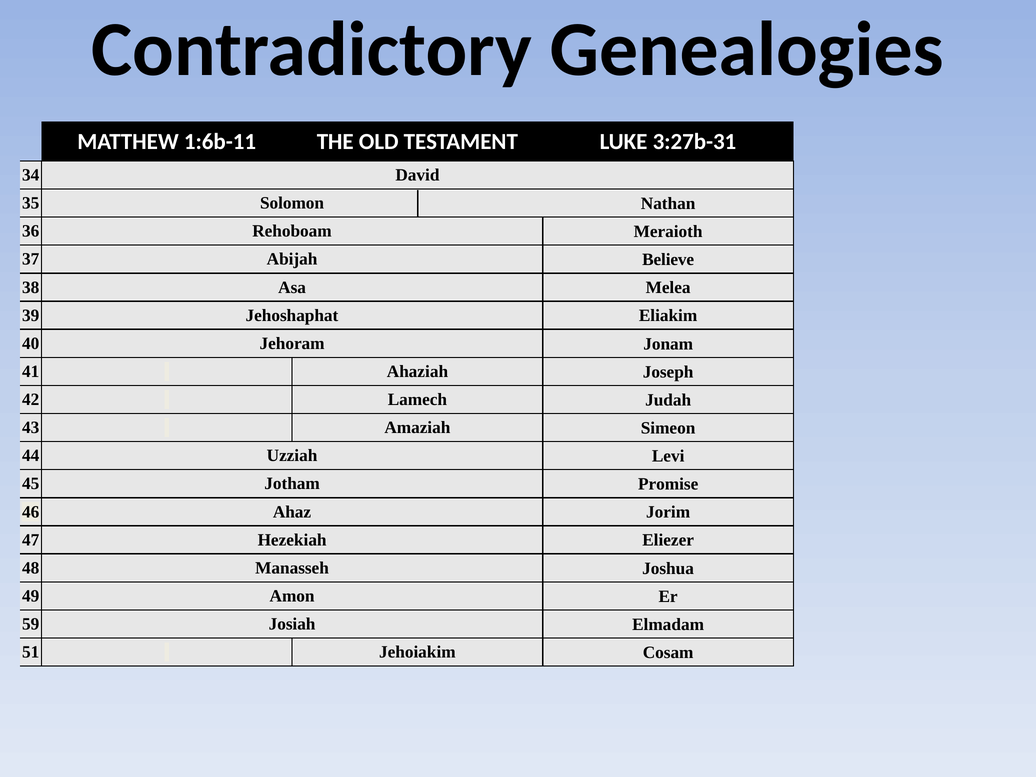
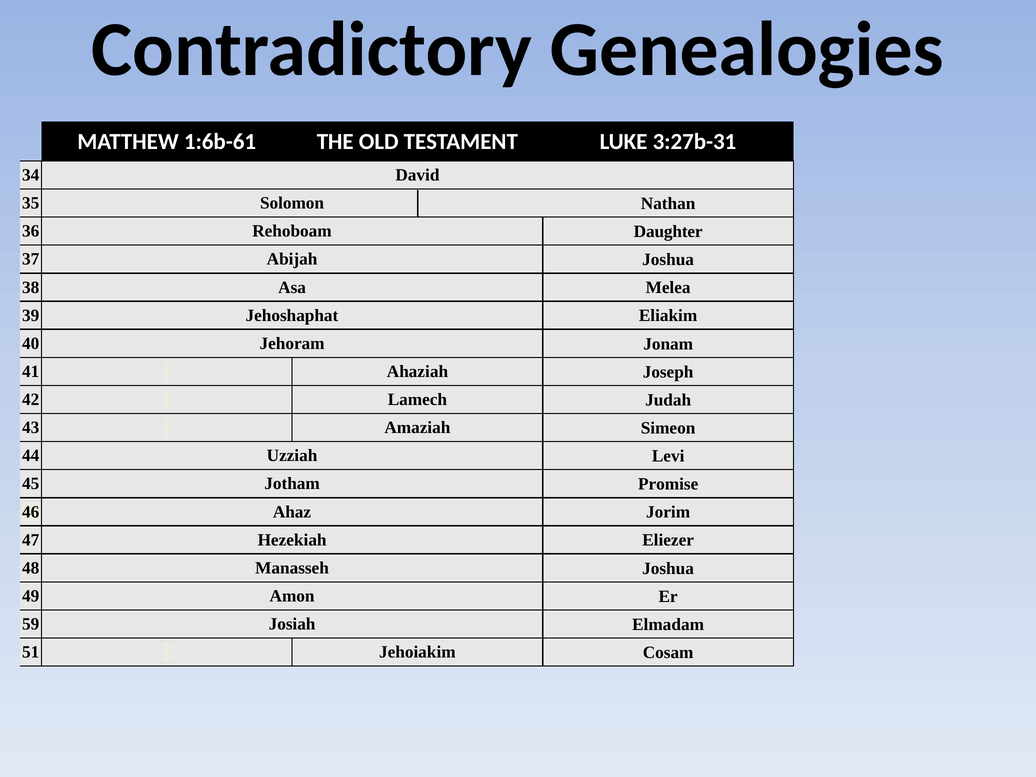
1:6b-11: 1:6b-11 -> 1:6b-61
Meraioth: Meraioth -> Daughter
Abijah Believe: Believe -> Joshua
